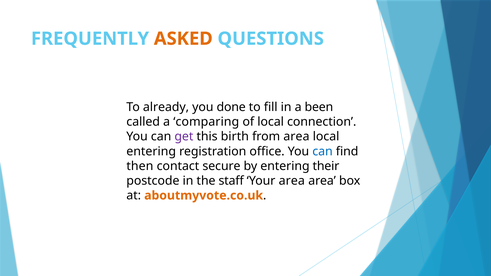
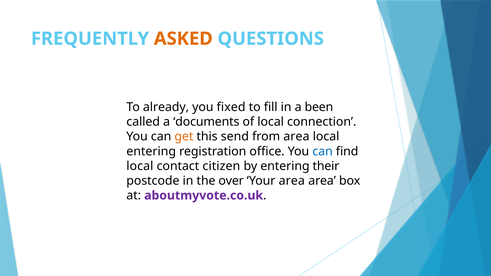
done: done -> fixed
comparing: comparing -> documents
get colour: purple -> orange
birth: birth -> send
then at (140, 166): then -> local
secure: secure -> citizen
staff: staff -> over
aboutmyvote.co.uk colour: orange -> purple
